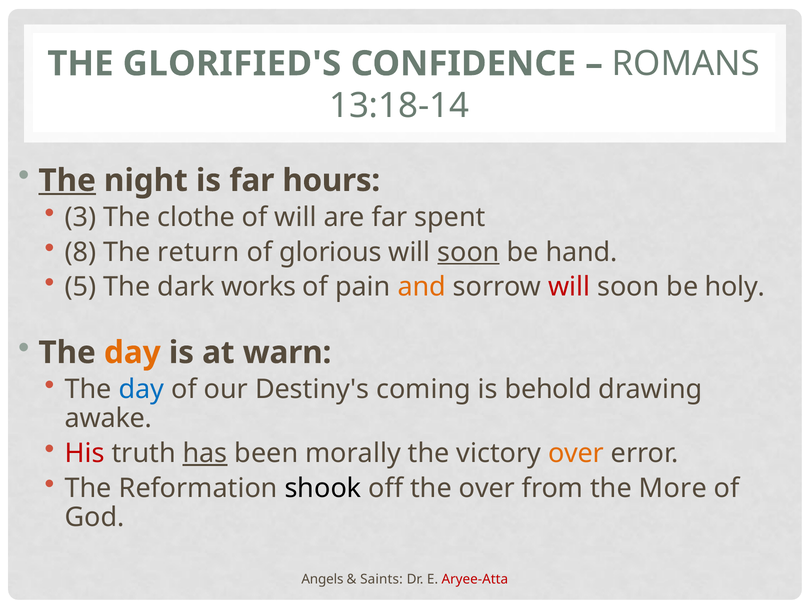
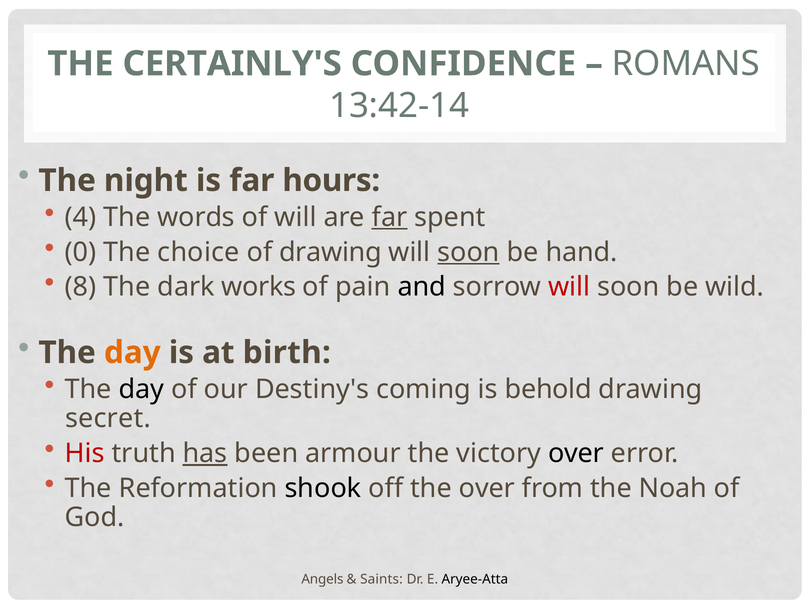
GLORIFIED'S: GLORIFIED'S -> CERTAINLY'S
13:18-14: 13:18-14 -> 13:42-14
The at (67, 180) underline: present -> none
3: 3 -> 4
clothe: clothe -> words
far at (390, 217) underline: none -> present
8: 8 -> 0
return: return -> choice
of glorious: glorious -> drawing
5: 5 -> 8
and colour: orange -> black
holy: holy -> wild
warn: warn -> birth
day at (141, 389) colour: blue -> black
awake: awake -> secret
morally: morally -> armour
over at (576, 453) colour: orange -> black
More: More -> Noah
Aryee-Atta colour: red -> black
